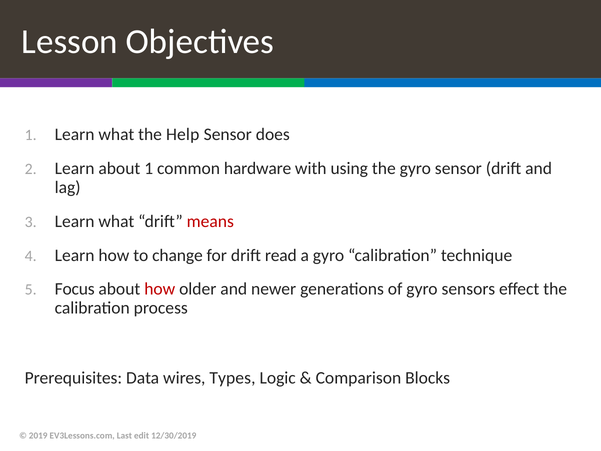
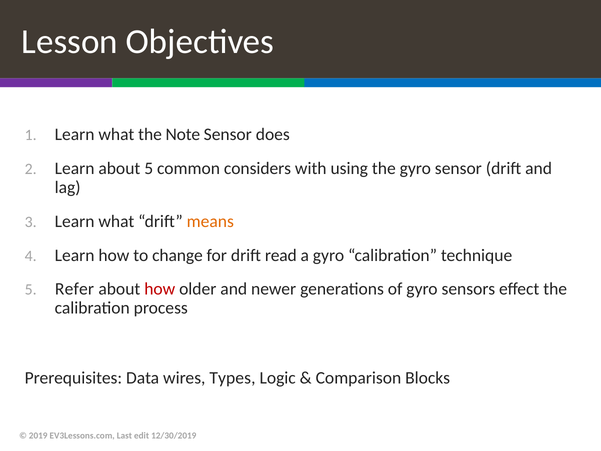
Help: Help -> Note
about 1: 1 -> 5
hardware: hardware -> considers
means colour: red -> orange
Focus: Focus -> Refer
